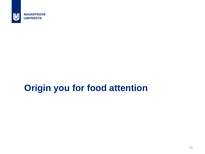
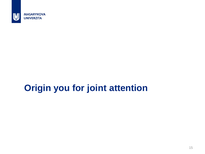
food: food -> joint
